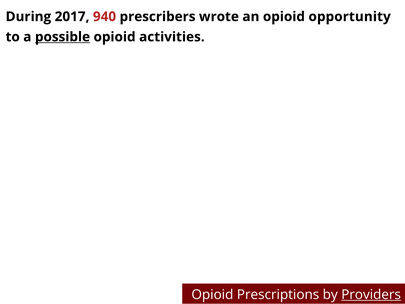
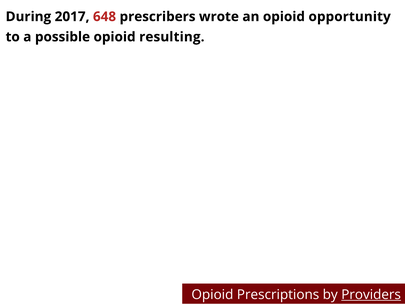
940: 940 -> 648
possible underline: present -> none
activities: activities -> resulting
